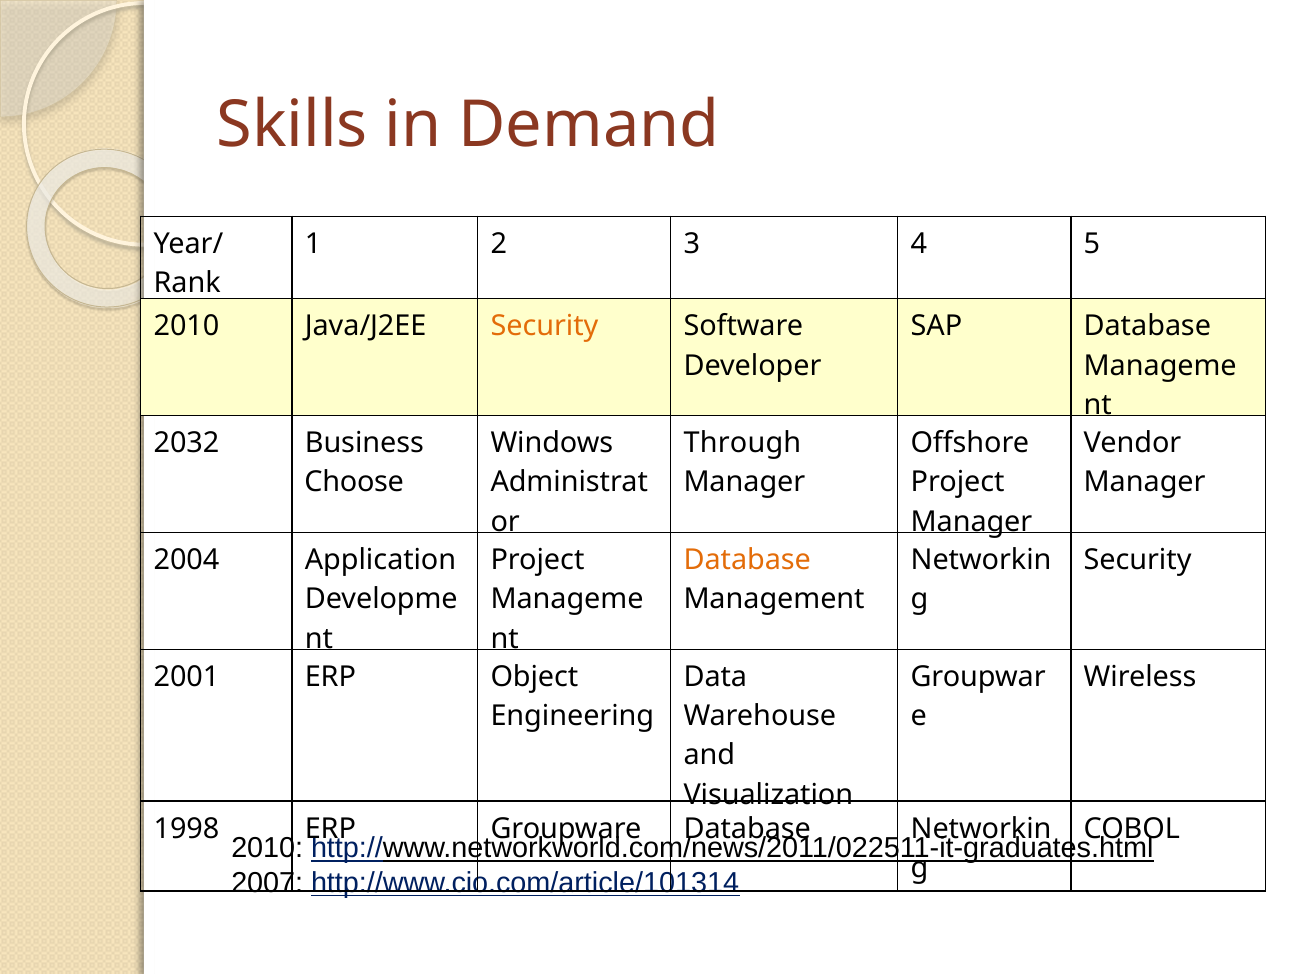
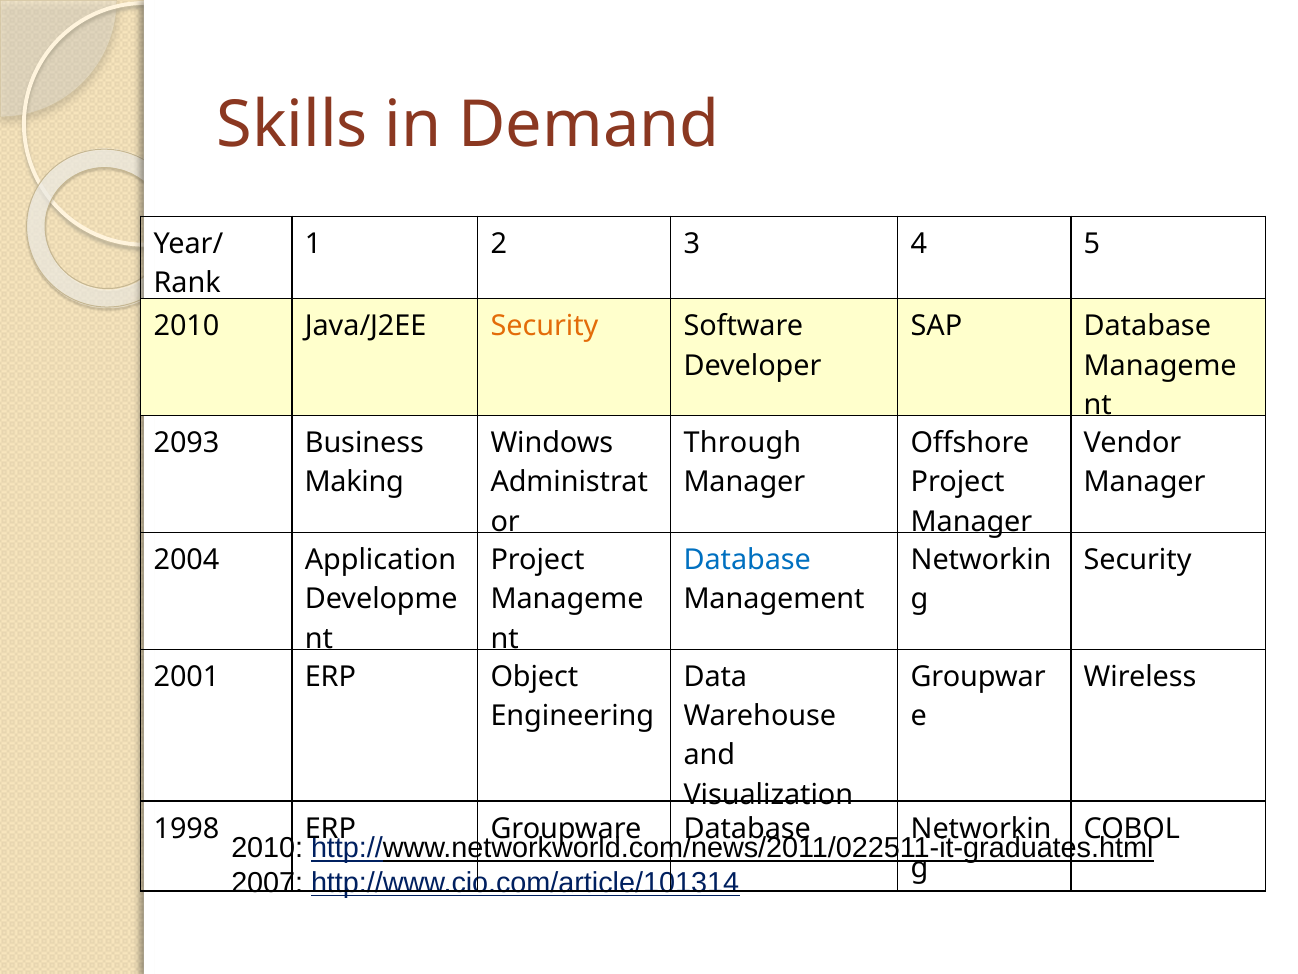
2032: 2032 -> 2093
Choose: Choose -> Making
Database at (747, 560) colour: orange -> blue
